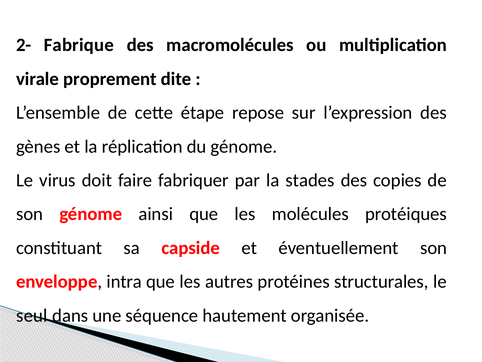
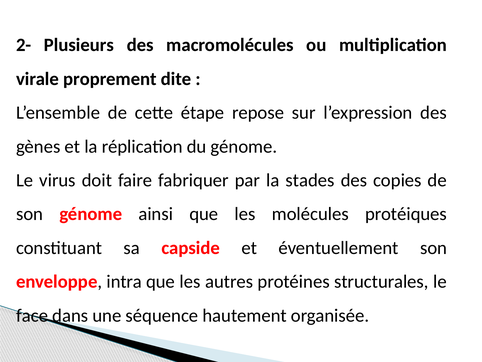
Fabrique: Fabrique -> Plusieurs
seul: seul -> face
